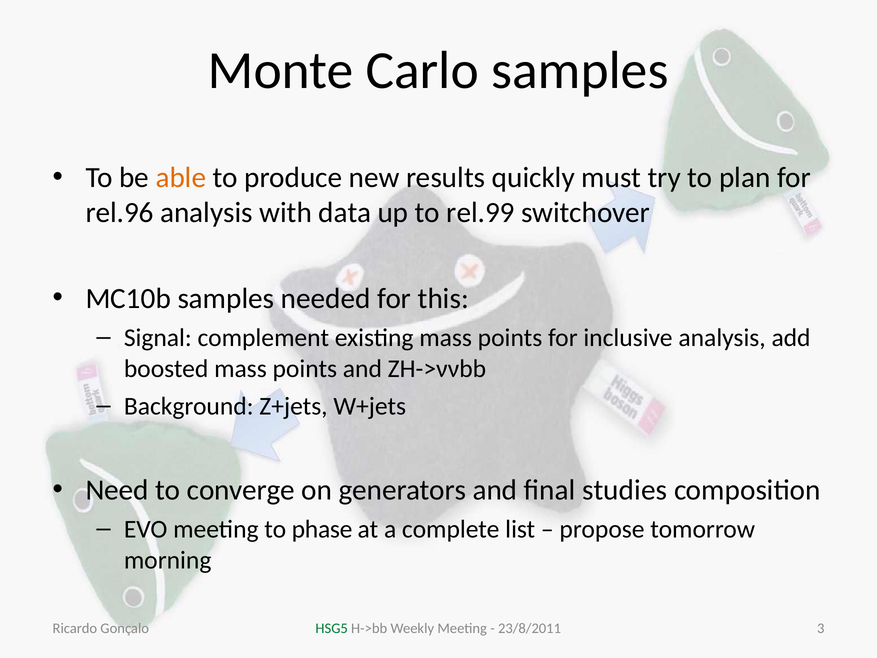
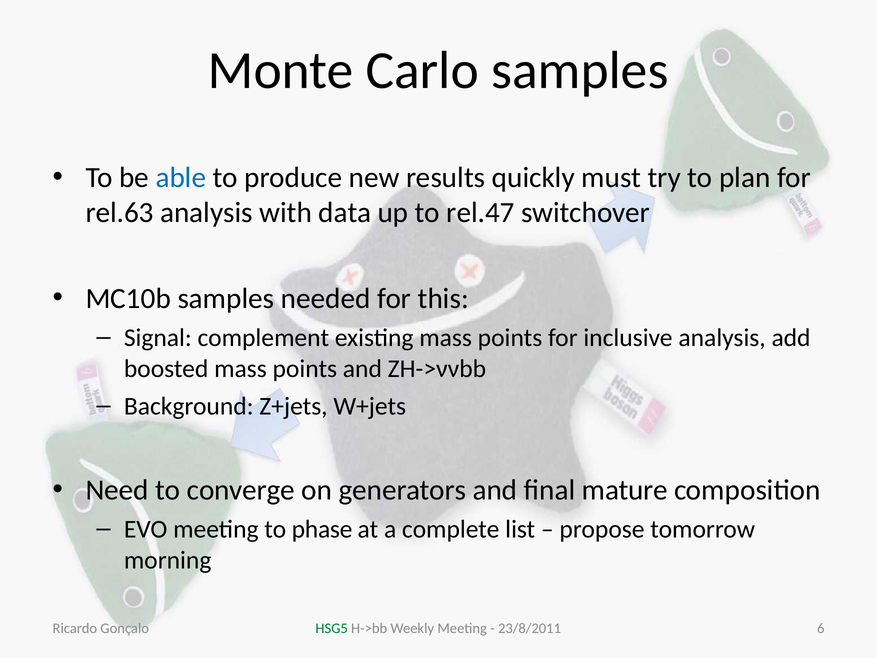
able colour: orange -> blue
rel.96: rel.96 -> rel.63
rel.99: rel.99 -> rel.47
studies: studies -> mature
3: 3 -> 6
